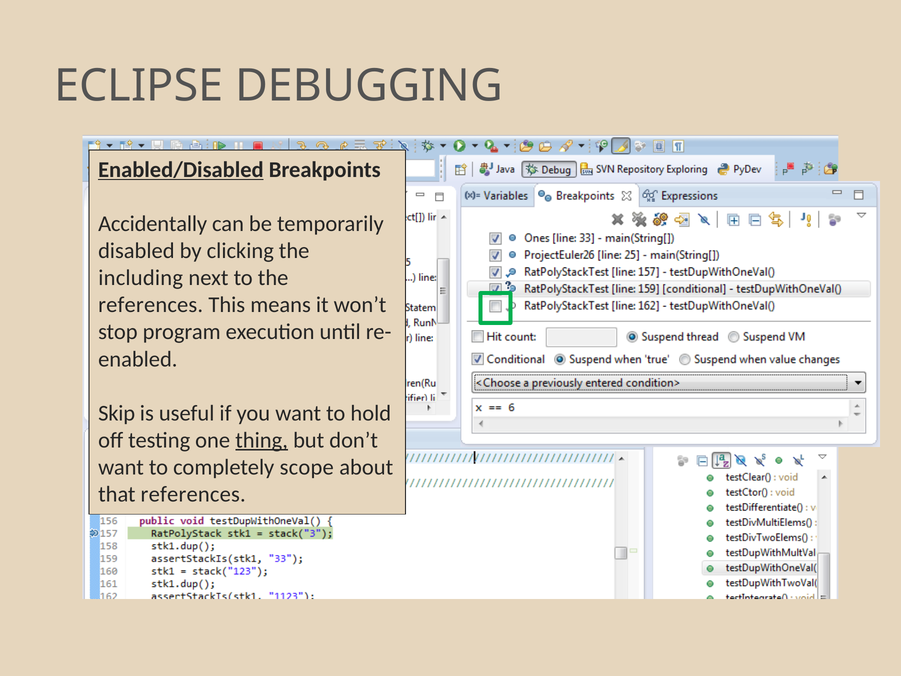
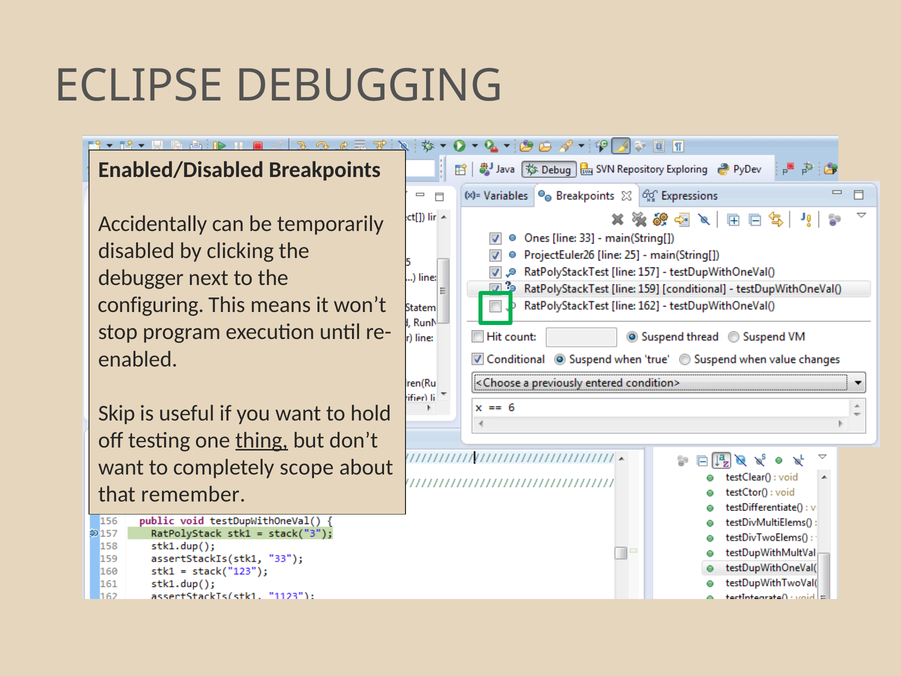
Enabled/Disabled underline: present -> none
including: including -> debugger
references at (151, 305): references -> configuring
that references: references -> remember
